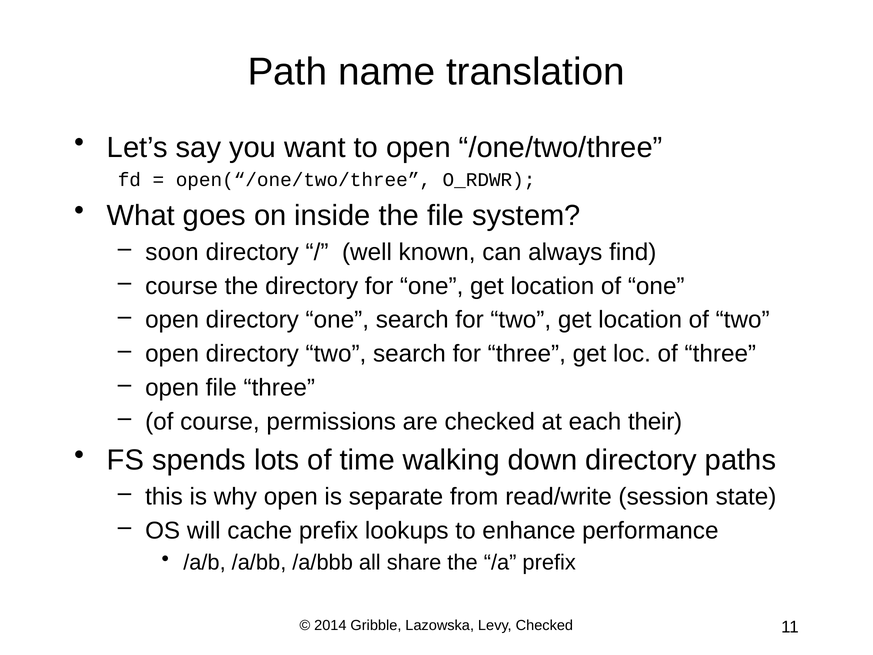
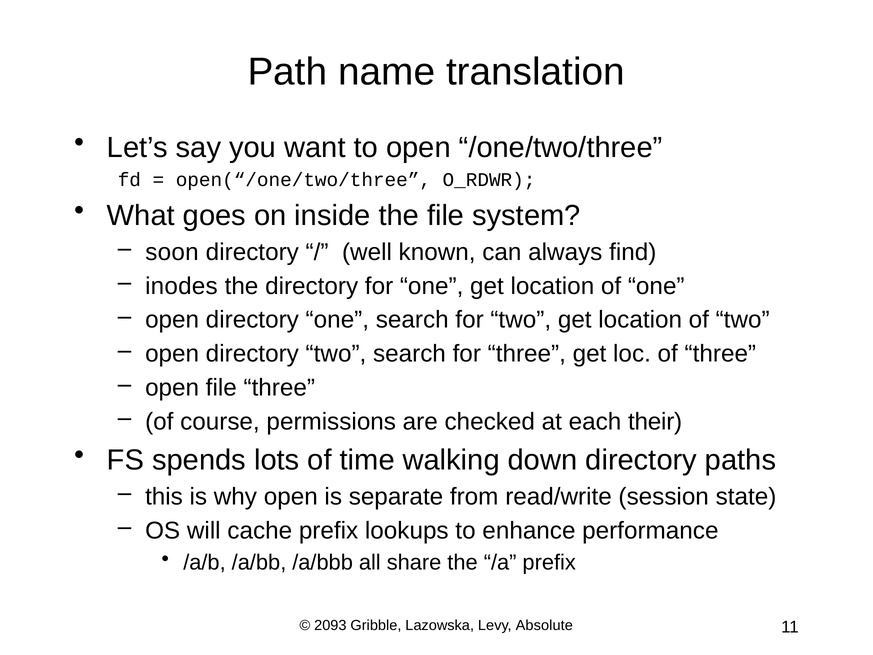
course at (182, 286): course -> inodes
2014: 2014 -> 2093
Levy Checked: Checked -> Absolute
